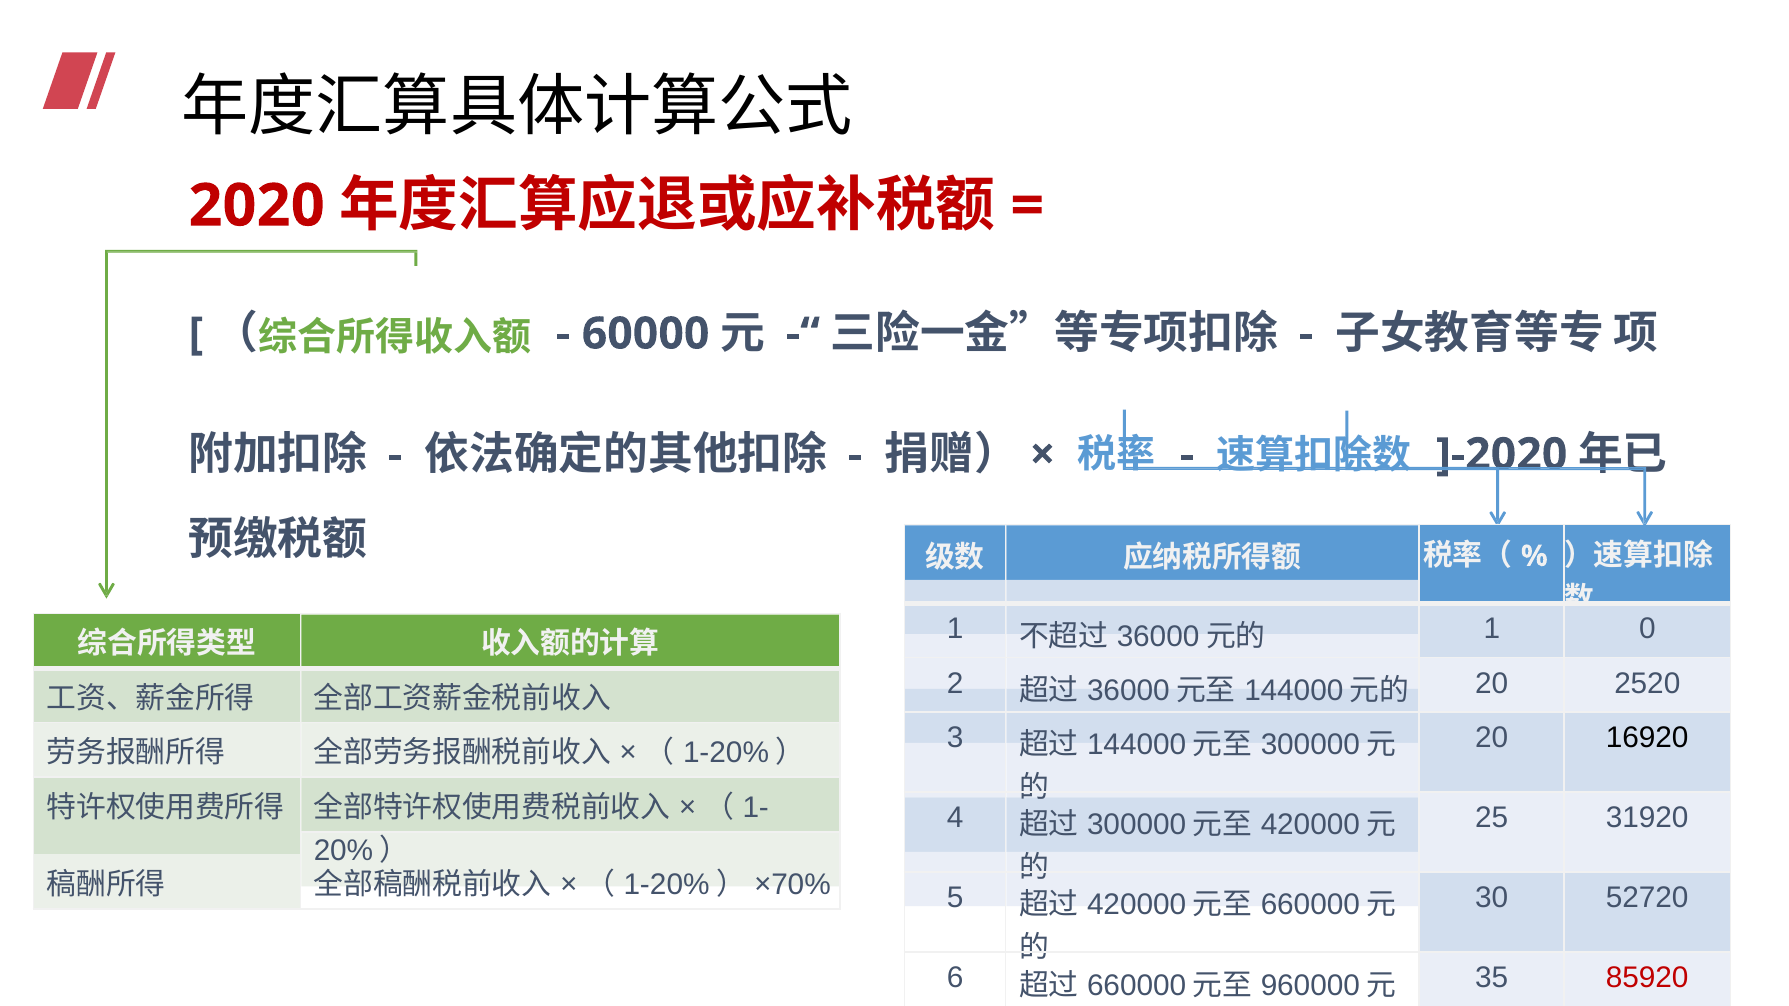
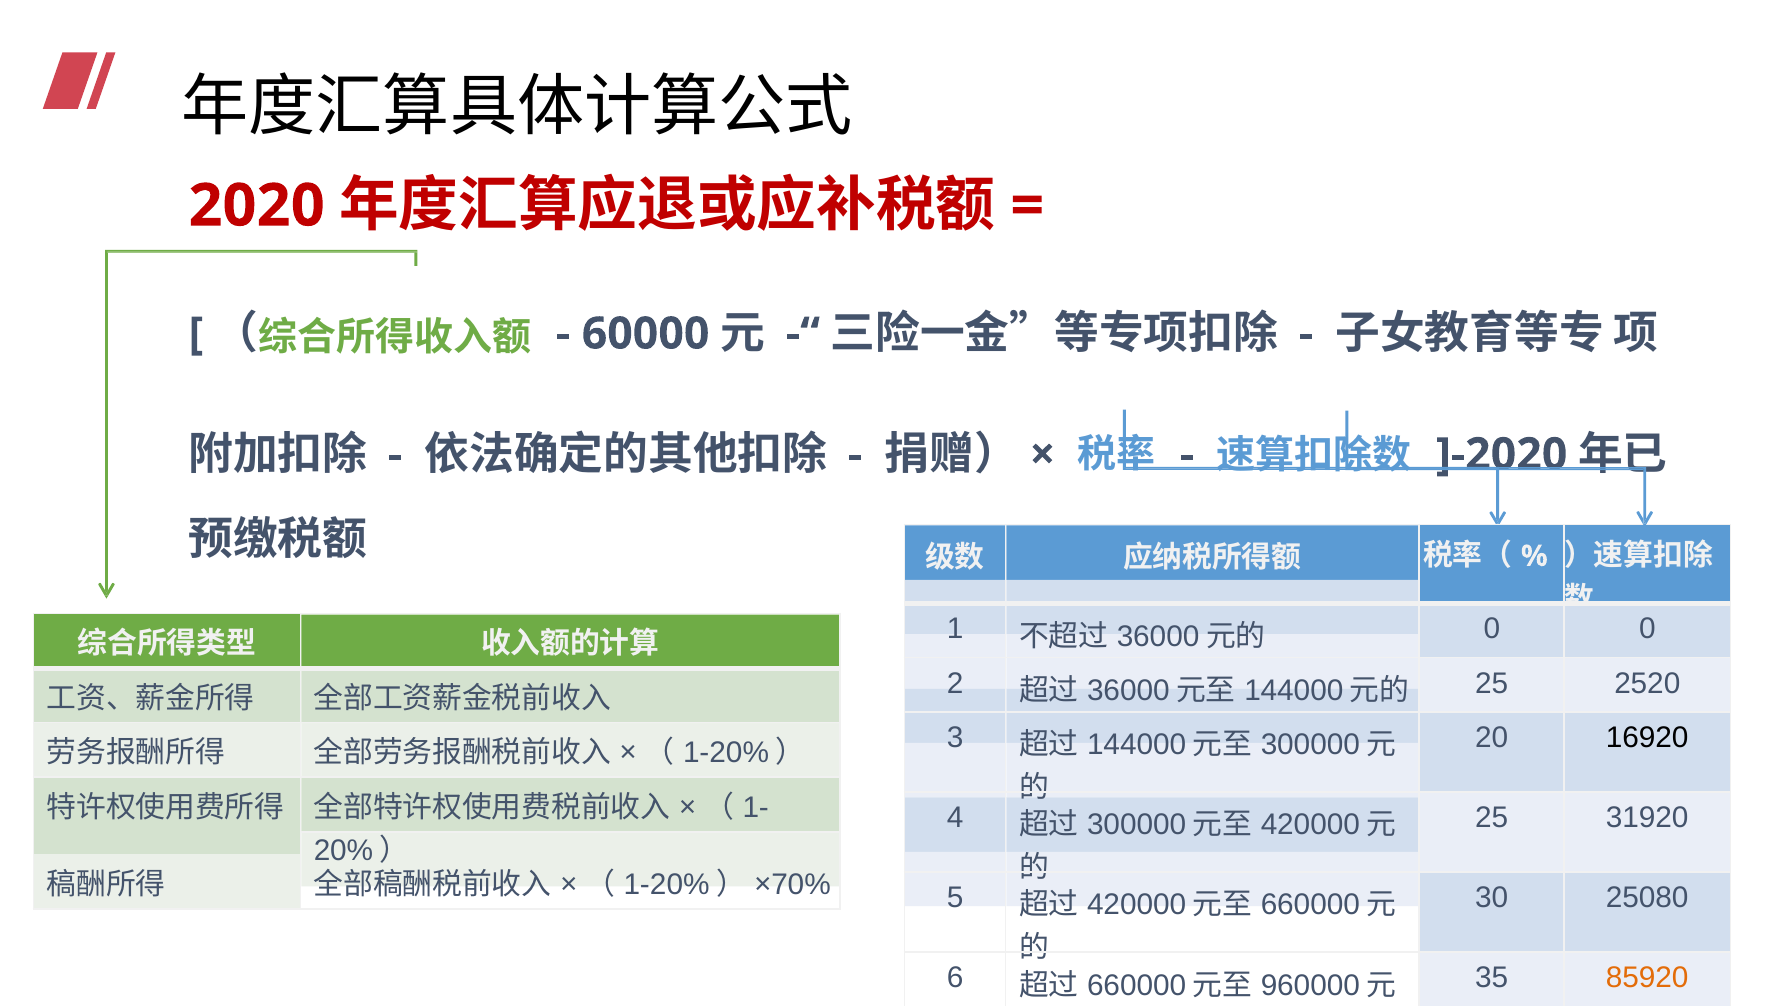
1 at (1492, 629): 1 -> 0
20 at (1492, 683): 20 -> 25
52720: 52720 -> 25080
85920 colour: red -> orange
